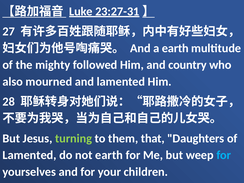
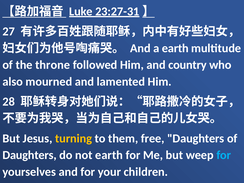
mighty: mighty -> throne
turning colour: light green -> yellow
that: that -> free
Lamented at (29, 155): Lamented -> Daughters
